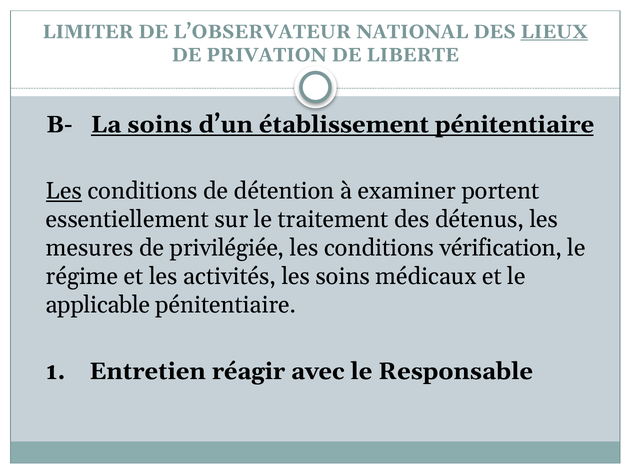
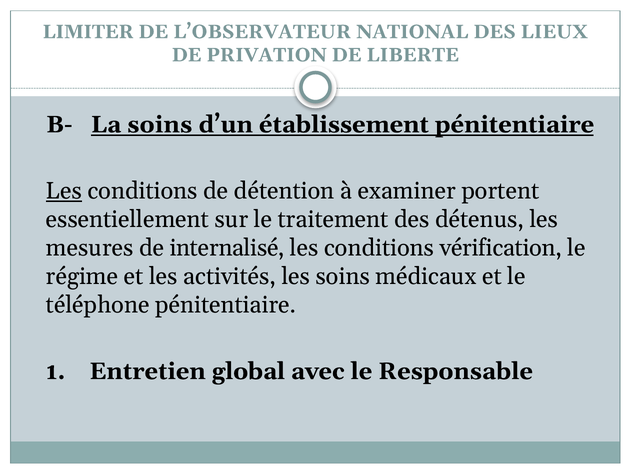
LIEUX underline: present -> none
privilégiée: privilégiée -> internalisé
applicable: applicable -> téléphone
réagir: réagir -> global
